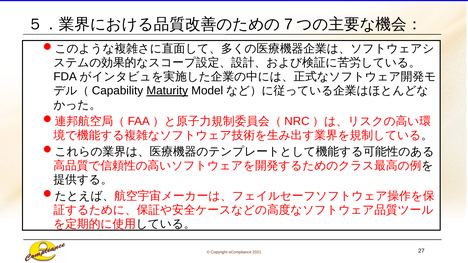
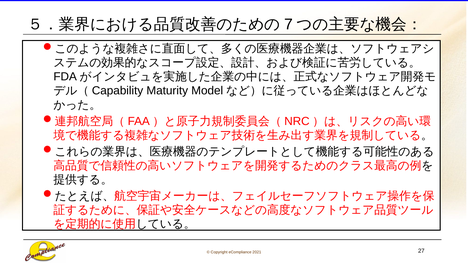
Maturity underline: present -> none
